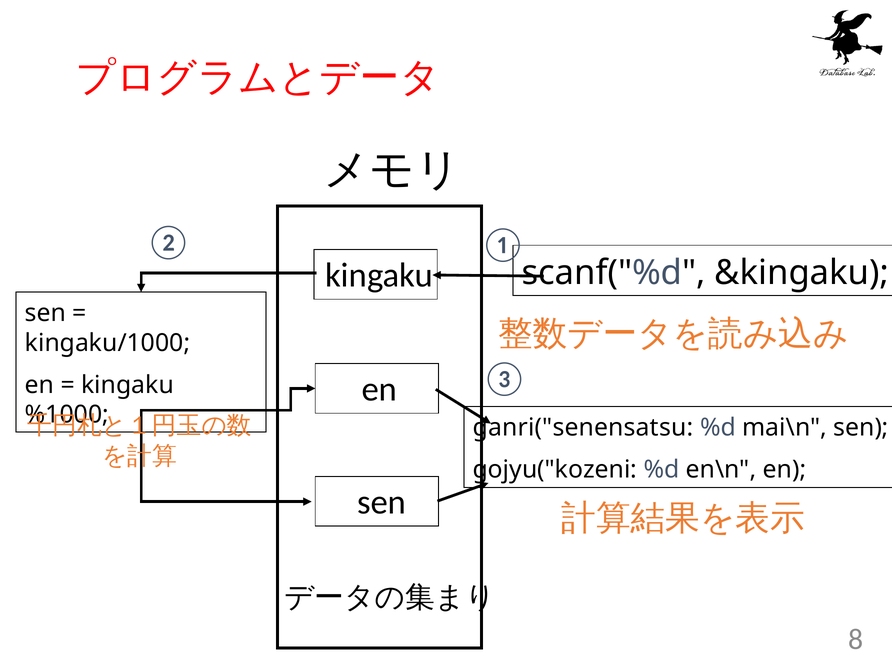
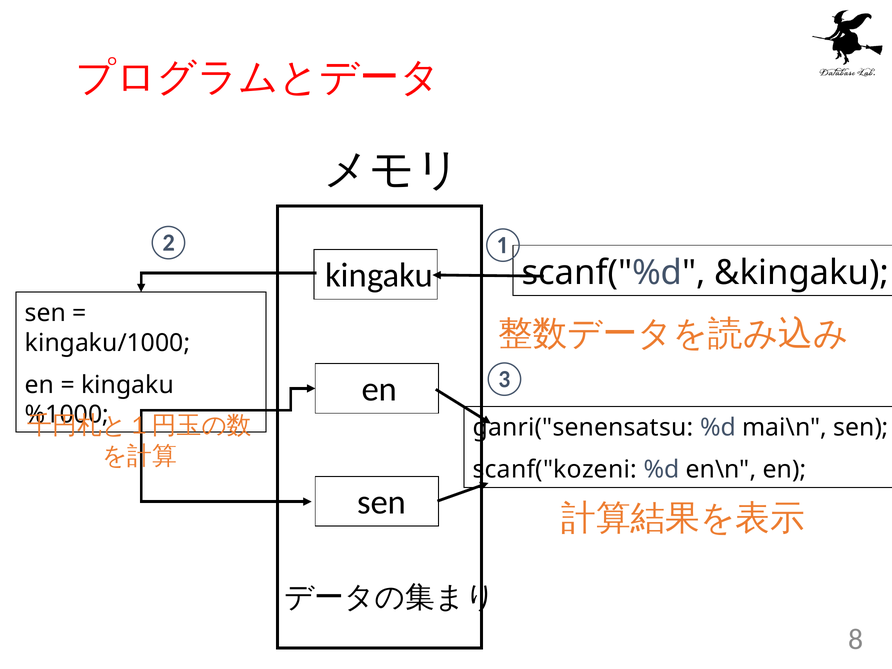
gojyu("kozeni: gojyu("kozeni -> scanf("kozeni
